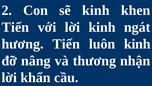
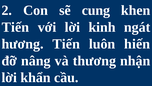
sẽ kinh: kinh -> cung
luôn kinh: kinh -> hiến
